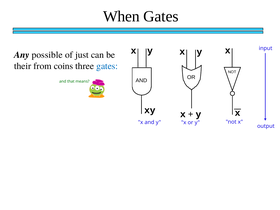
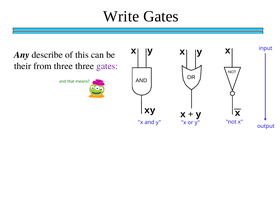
When: When -> Write
possible: possible -> describe
just: just -> this
from coins: coins -> three
gates at (107, 66) colour: blue -> purple
